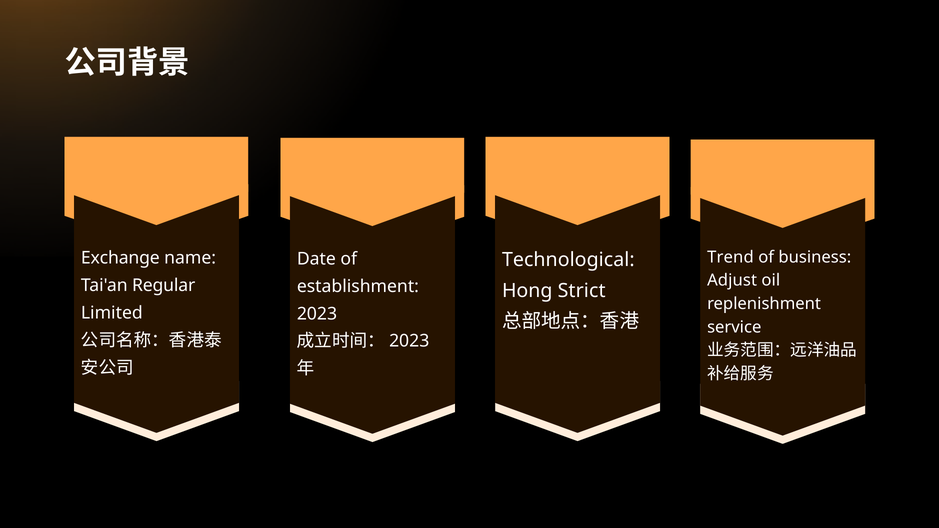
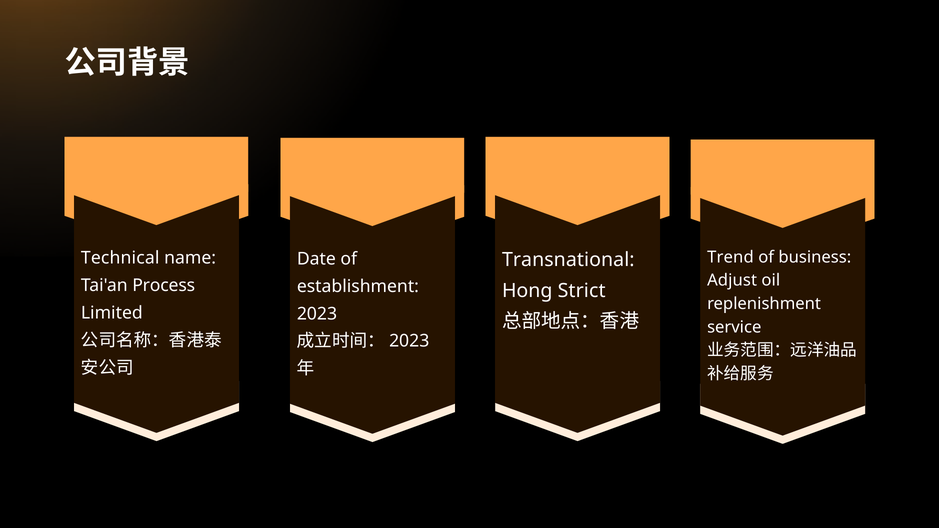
Exchange: Exchange -> Technical
Technological: Technological -> Transnational
Regular: Regular -> Process
